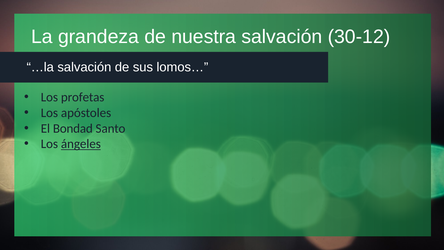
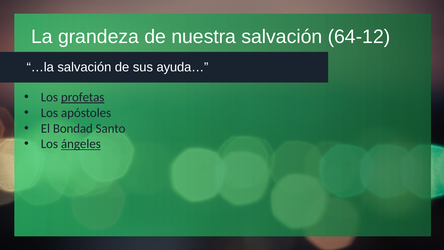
30-12: 30-12 -> 64-12
lomos…: lomos… -> ayuda…
profetas underline: none -> present
